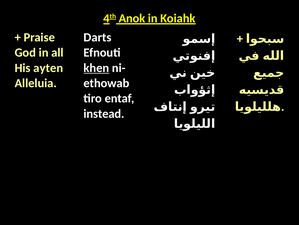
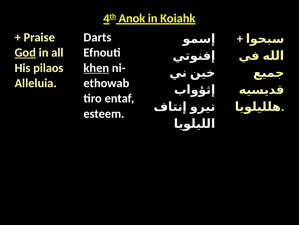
God underline: none -> present
ayten: ayten -> pilaos
instead: instead -> esteem
